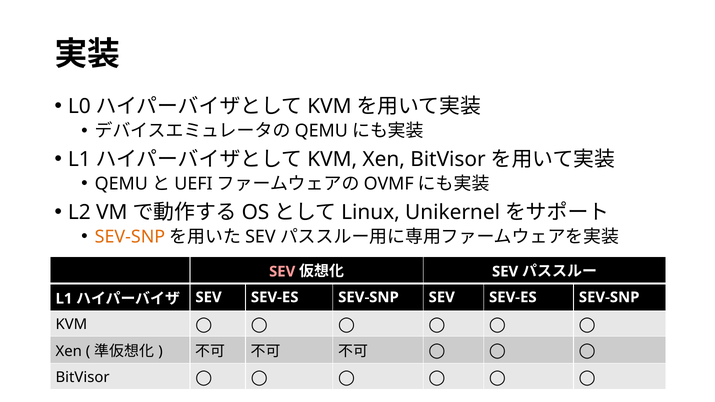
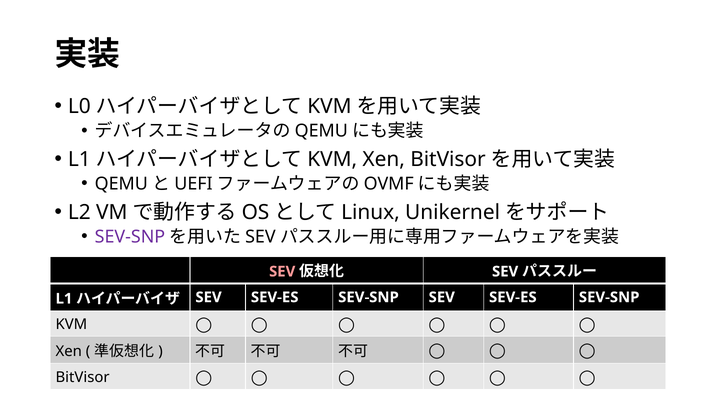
SEV-SNP at (130, 237) colour: orange -> purple
